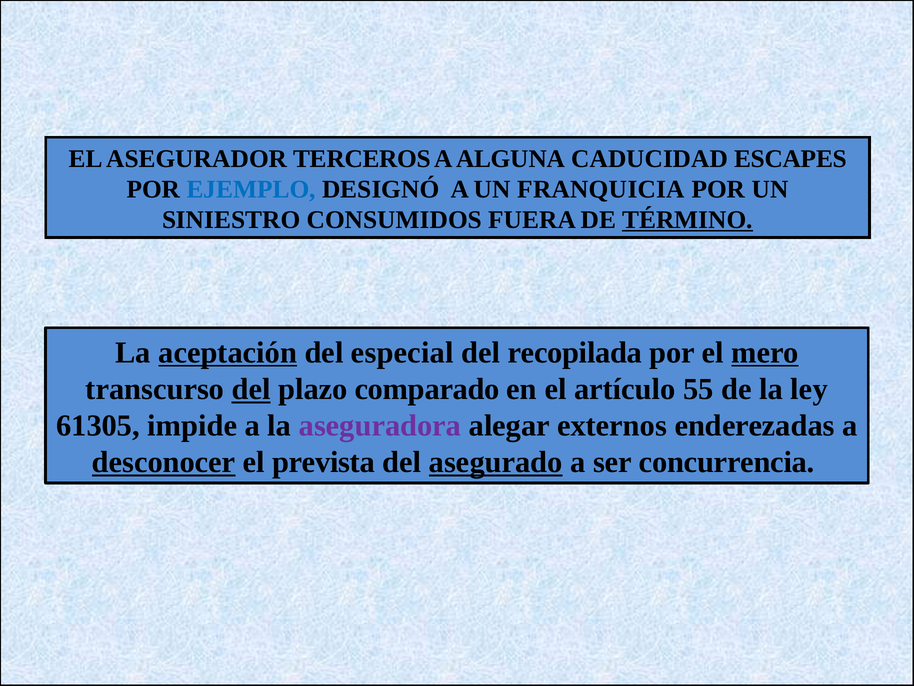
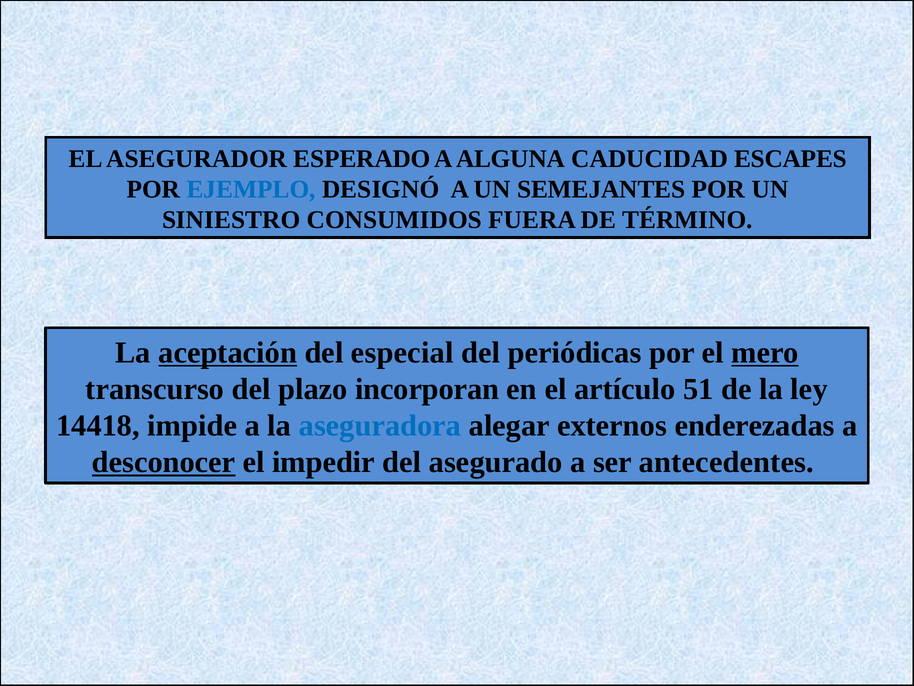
TERCEROS: TERCEROS -> ESPERADO
FRANQUICIA: FRANQUICIA -> SEMEJANTES
TÉRMINO underline: present -> none
recopilada: recopilada -> periódicas
del at (251, 389) underline: present -> none
comparado: comparado -> incorporan
55: 55 -> 51
61305: 61305 -> 14418
aseguradora colour: purple -> blue
prevista: prevista -> impedir
asegurado underline: present -> none
concurrencia: concurrencia -> antecedentes
